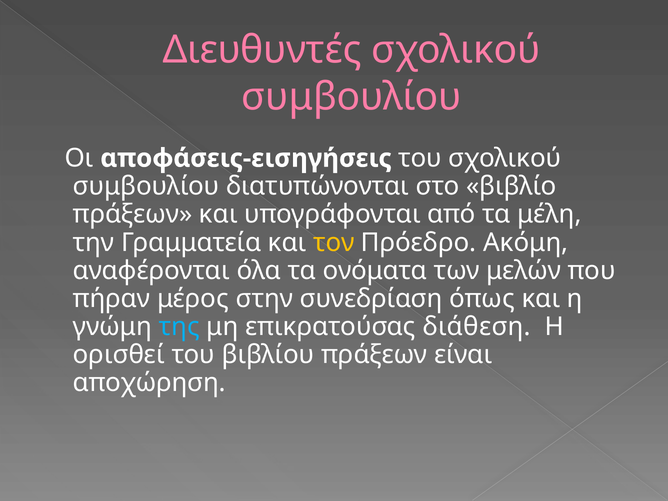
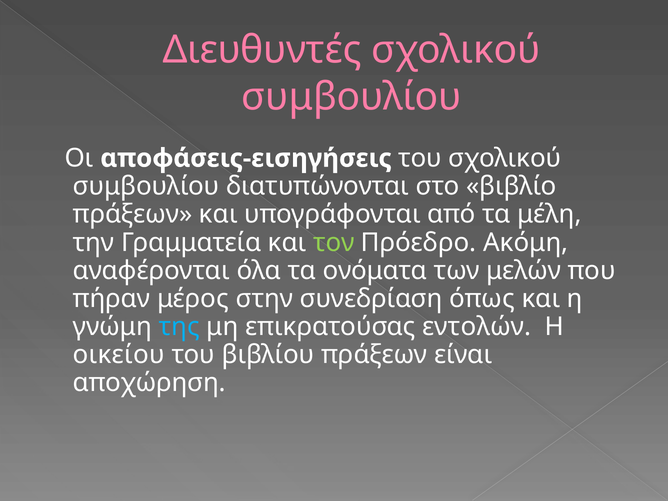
τον colour: yellow -> light green
διάθεση: διάθεση -> εντολών
ορισθεί: ορισθεί -> οικείου
